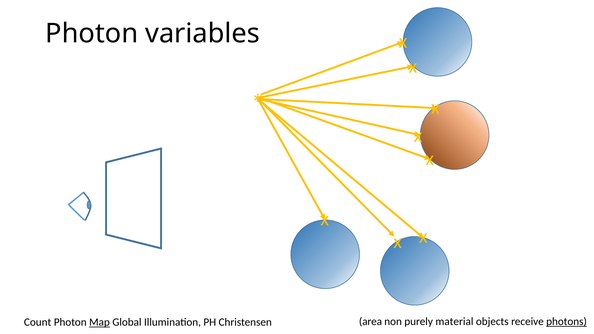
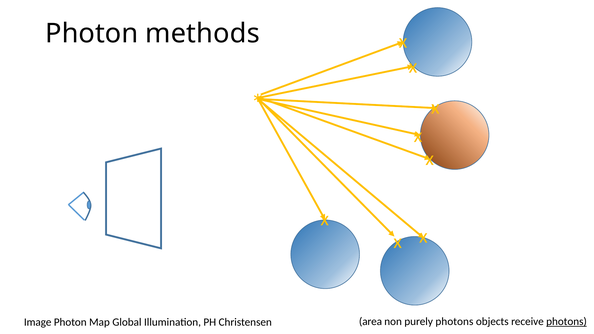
variables: variables -> methods
Count: Count -> Image
Map underline: present -> none
purely material: material -> photons
